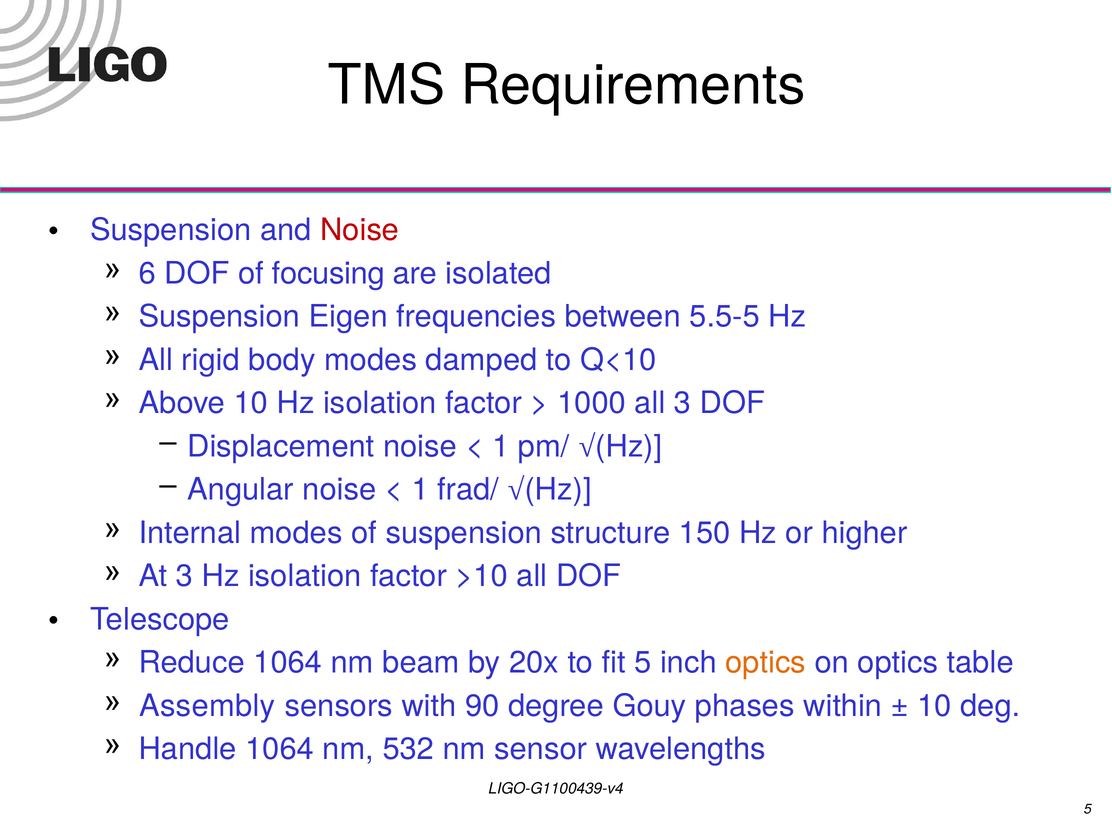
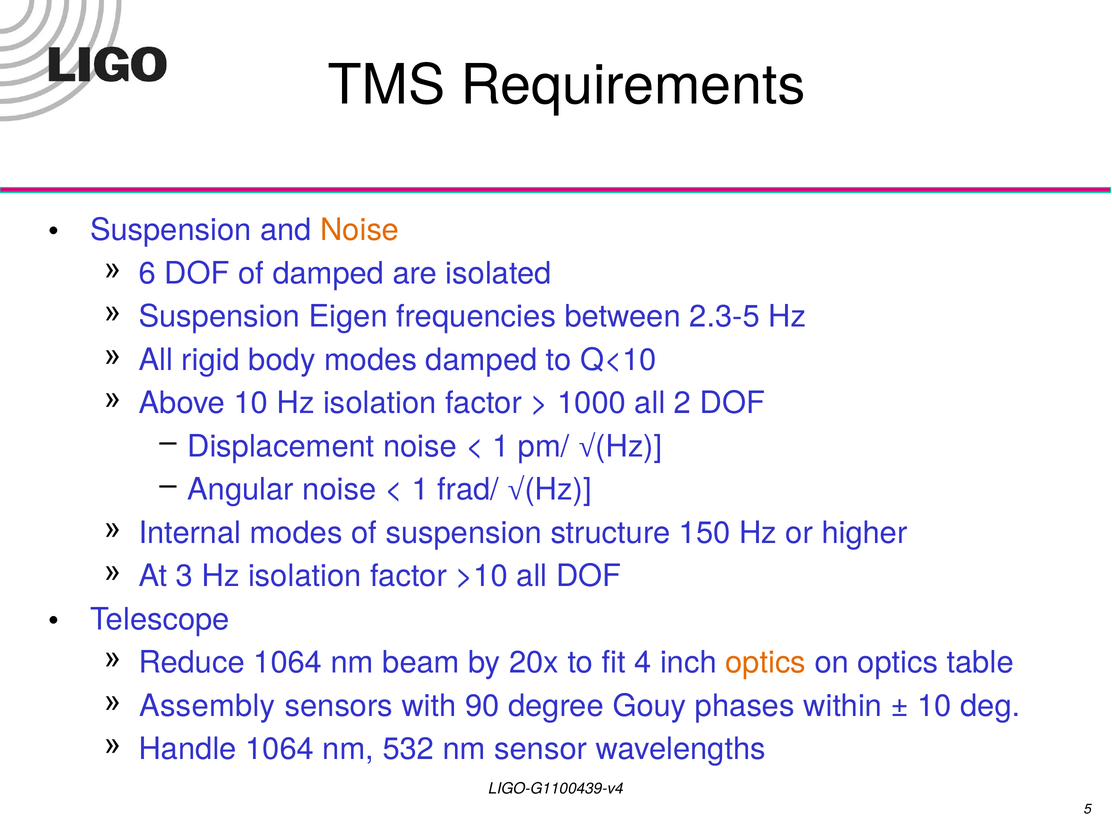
Noise at (360, 230) colour: red -> orange
of focusing: focusing -> damped
5.5-5: 5.5-5 -> 2.3-5
all 3: 3 -> 2
fit 5: 5 -> 4
